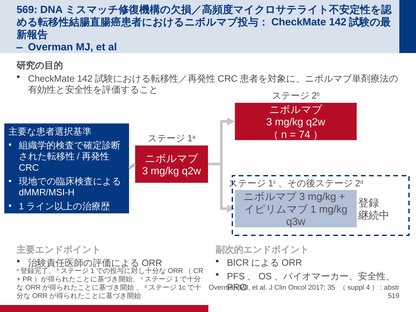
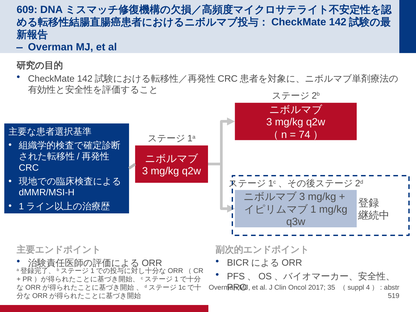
569: 569 -> 609
